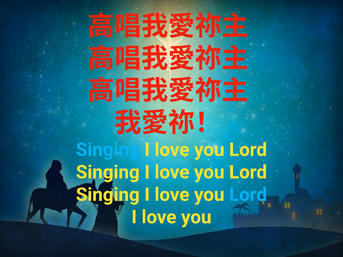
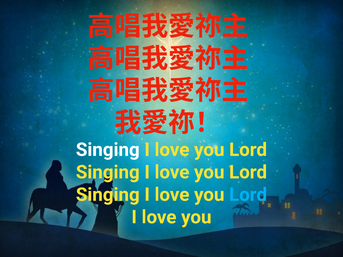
Singing at (108, 150) colour: light blue -> white
